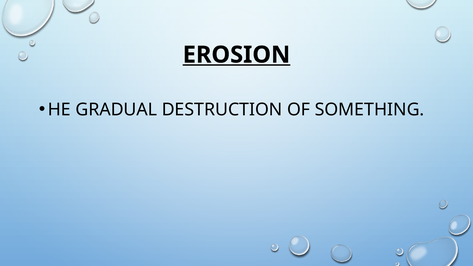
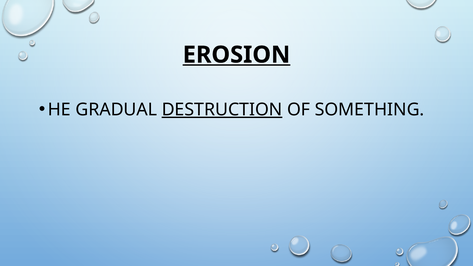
DESTRUCTION underline: none -> present
